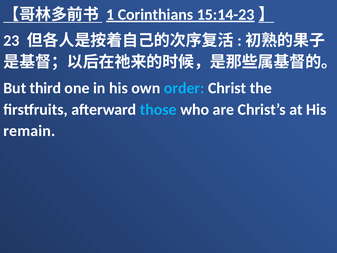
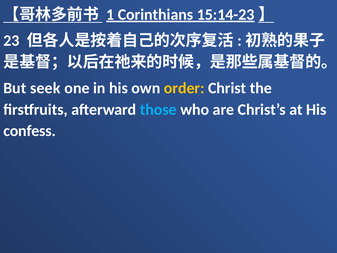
third: third -> seek
order colour: light blue -> yellow
remain: remain -> confess
